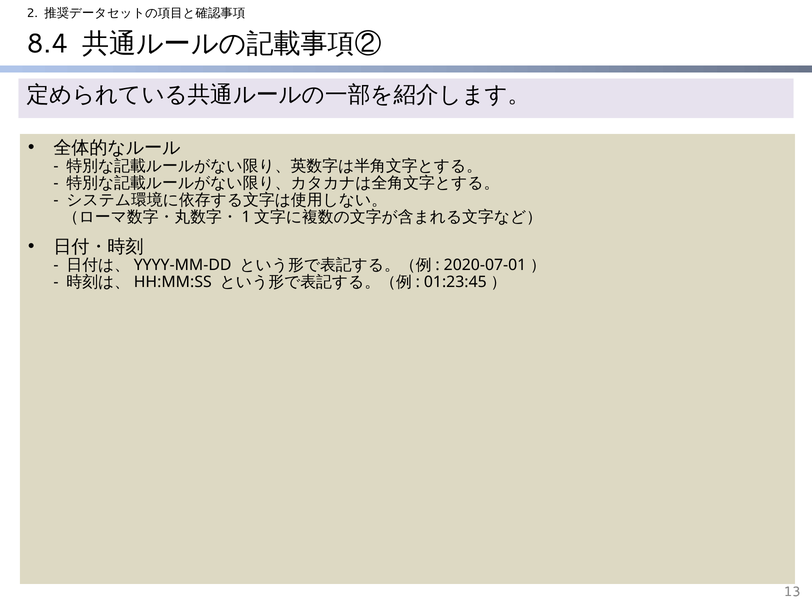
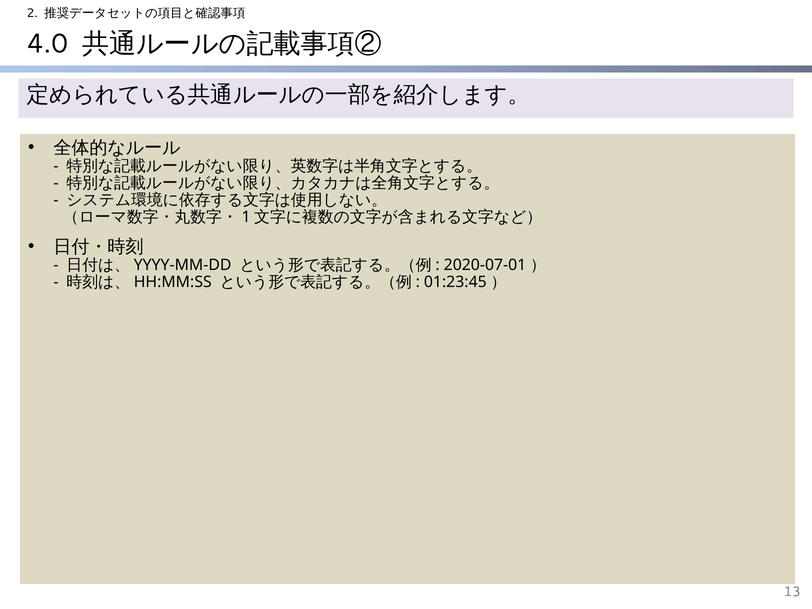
8.4: 8.4 -> 4.0
